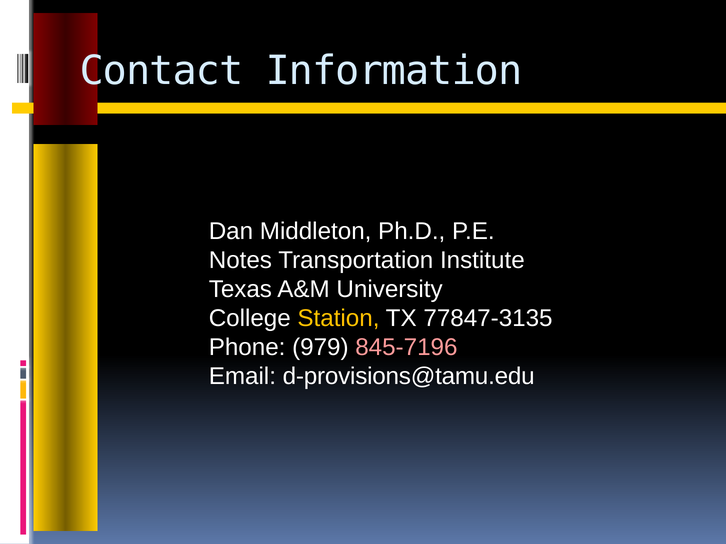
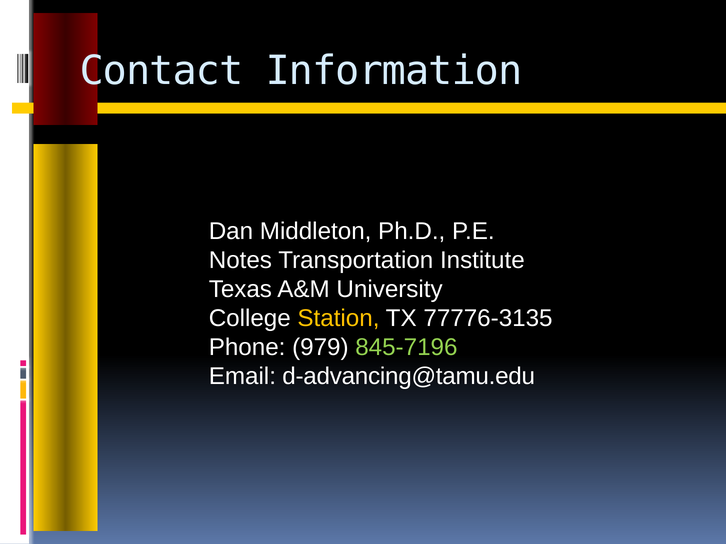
77847-3135: 77847-3135 -> 77776-3135
845-7196 colour: pink -> light green
d-provisions@tamu.edu: d-provisions@tamu.edu -> d-advancing@tamu.edu
